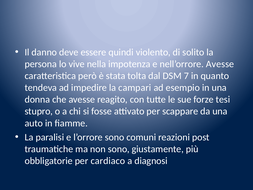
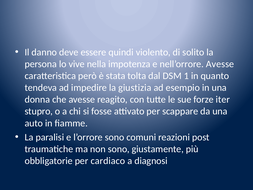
7: 7 -> 1
campari: campari -> giustizia
tesi: tesi -> iter
